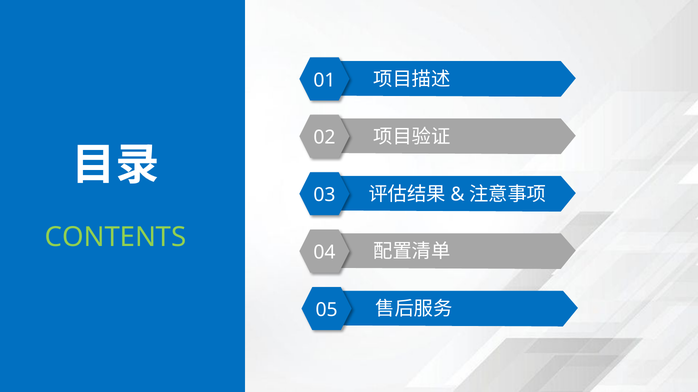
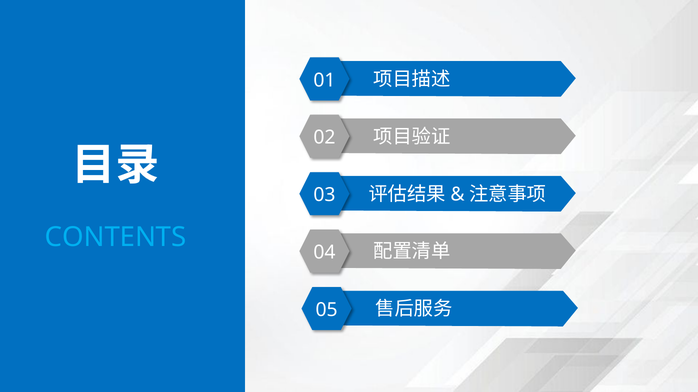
CONTENTS colour: light green -> light blue
